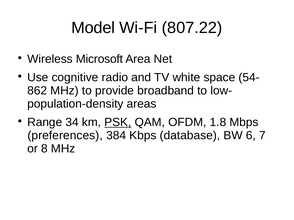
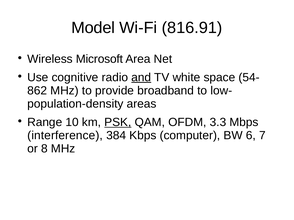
807.22: 807.22 -> 816.91
and underline: none -> present
34: 34 -> 10
1.8: 1.8 -> 3.3
preferences: preferences -> interference
database: database -> computer
